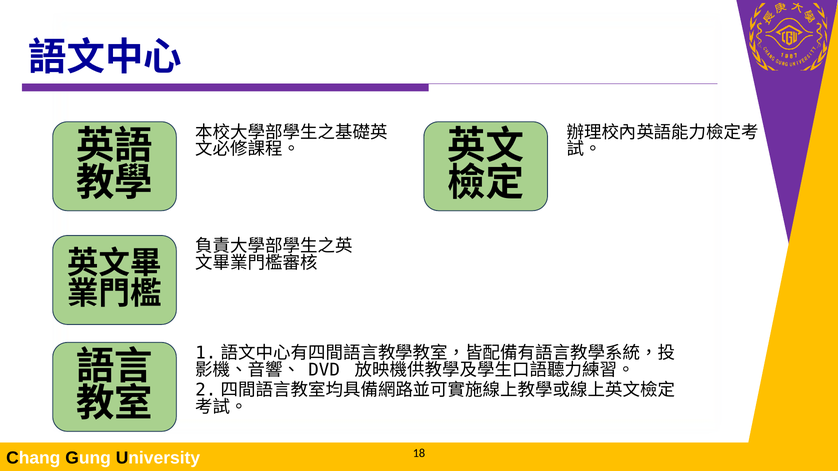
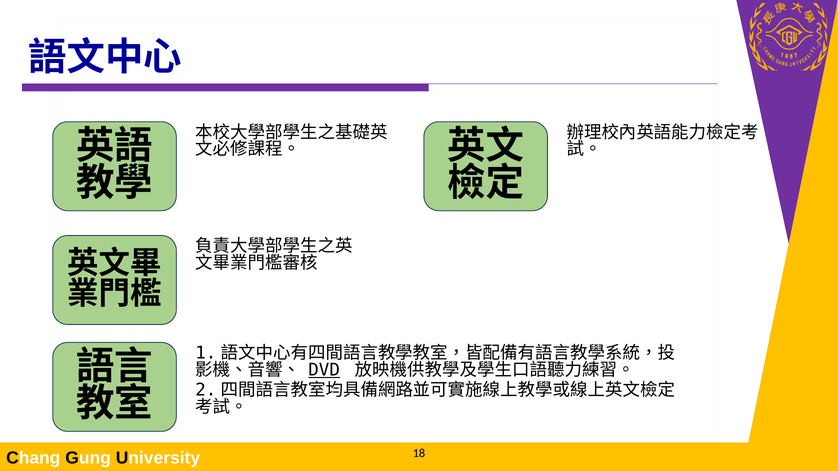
DVD underline: none -> present
